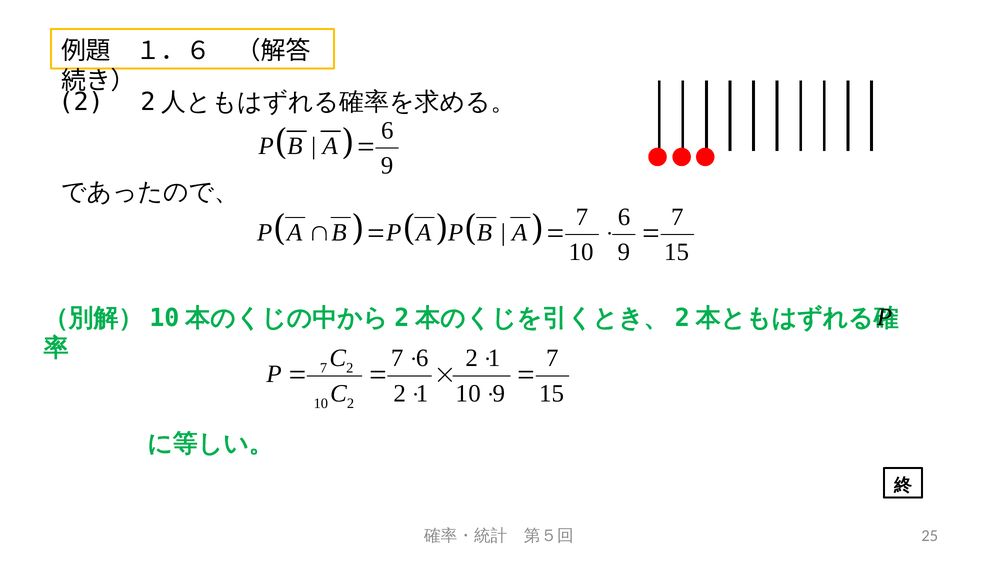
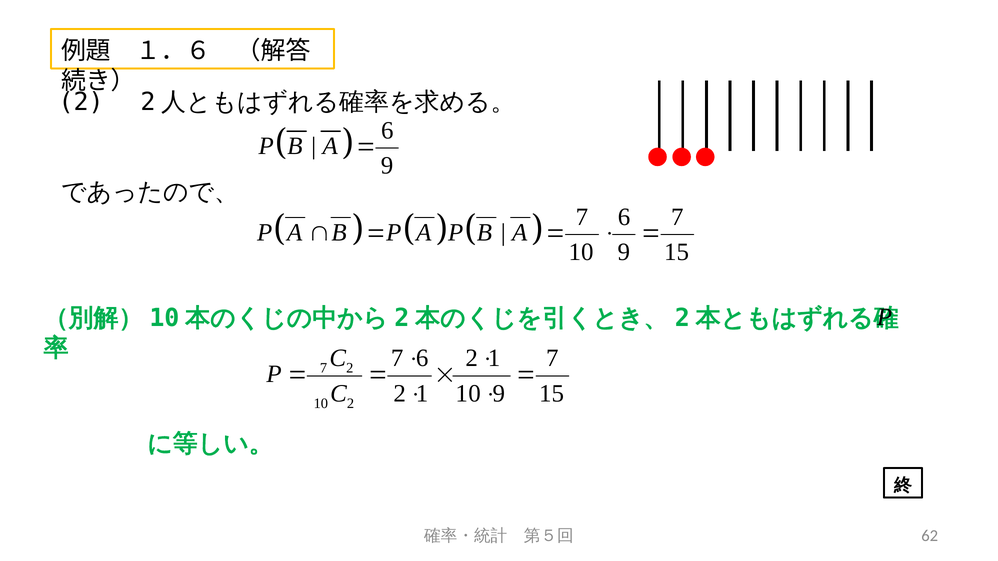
25: 25 -> 62
